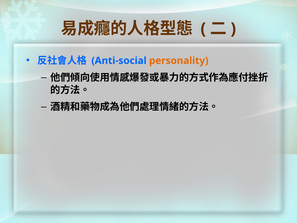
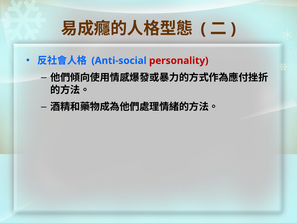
personality colour: orange -> red
